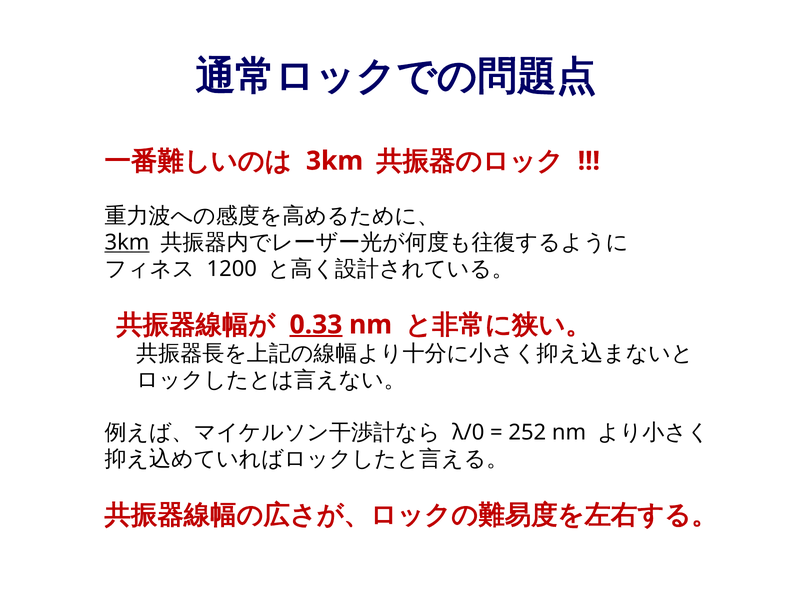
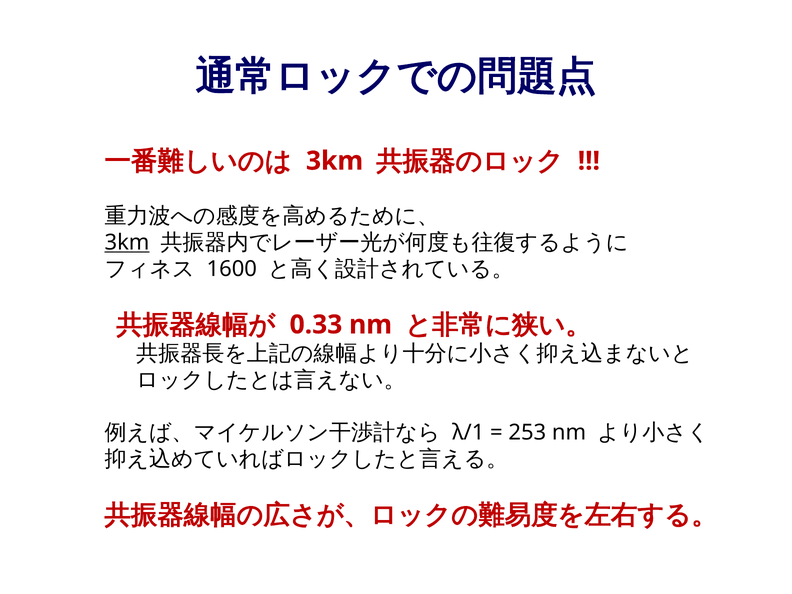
1200: 1200 -> 1600
0.33 underline: present -> none
λ/0: λ/0 -> λ/1
252: 252 -> 253
